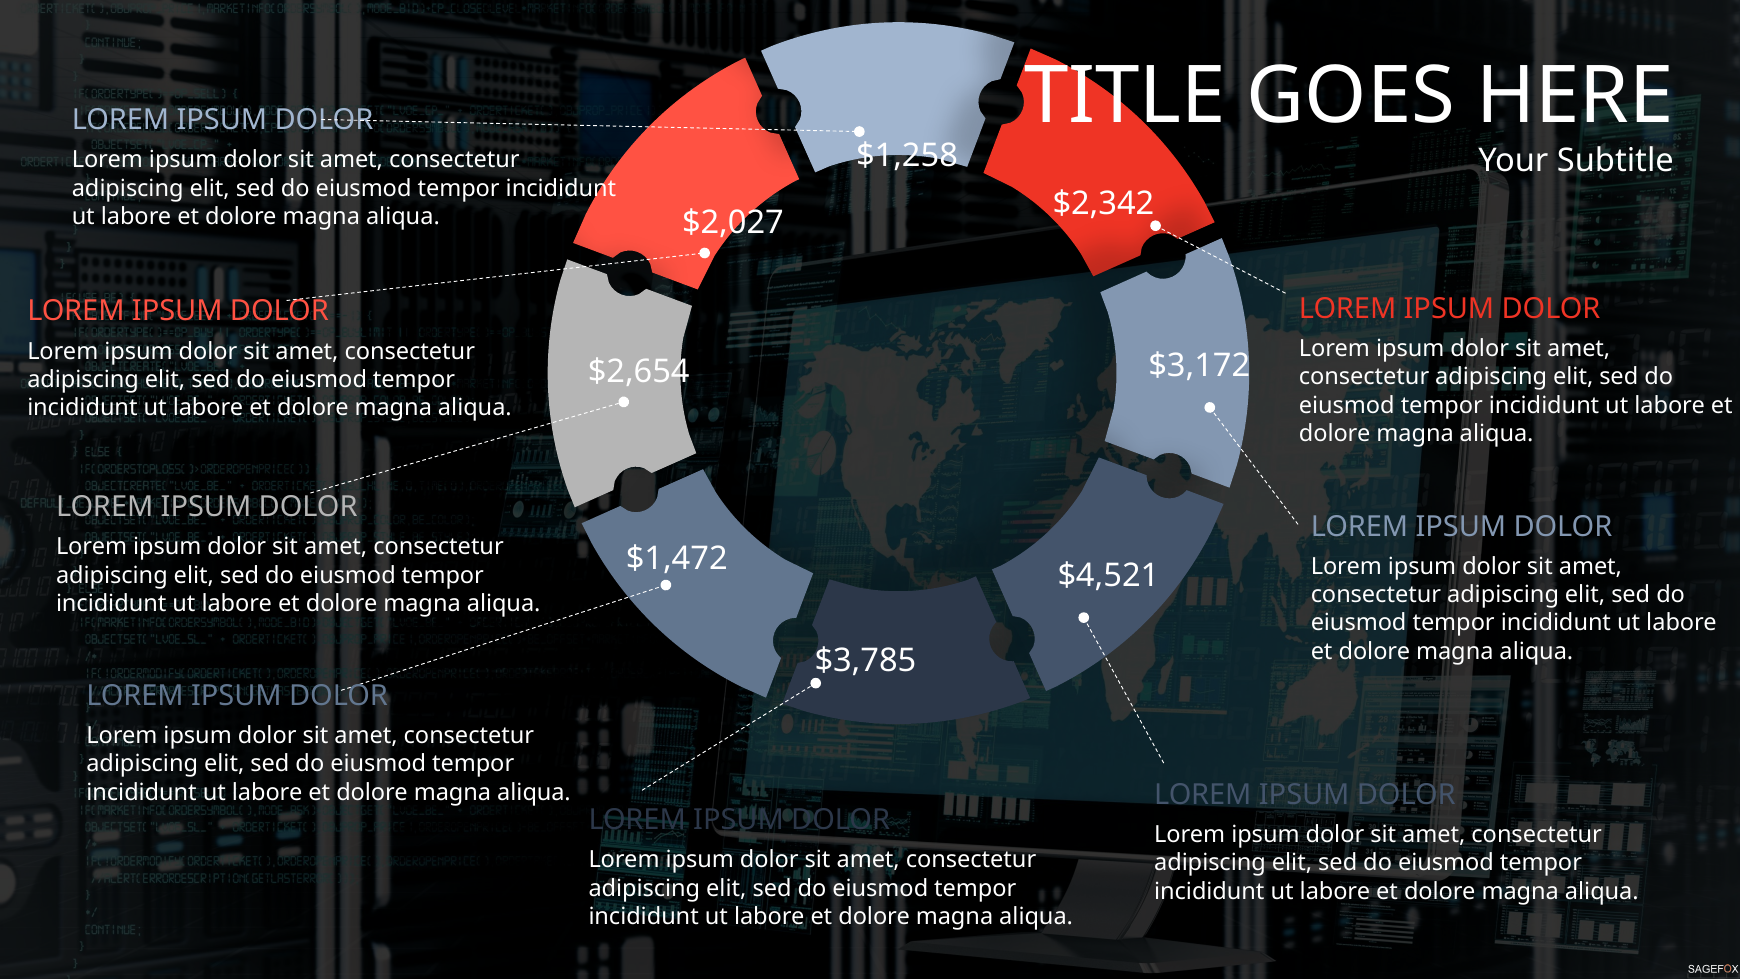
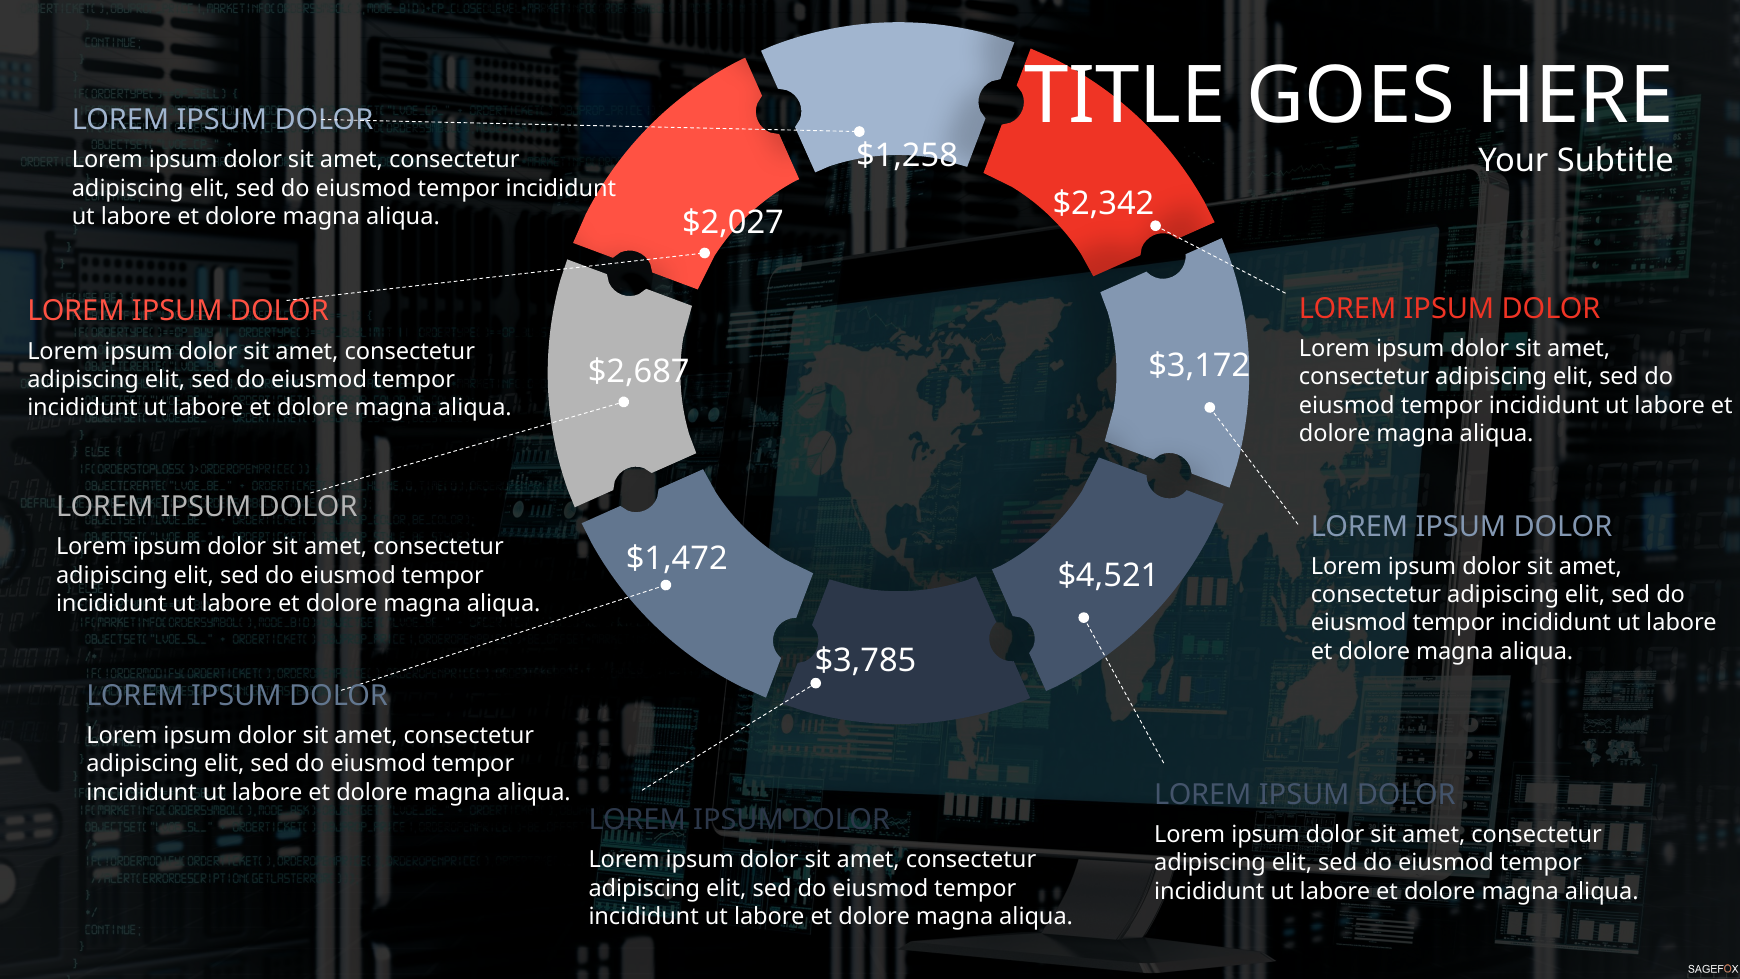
$2,654: $2,654 -> $2,687
